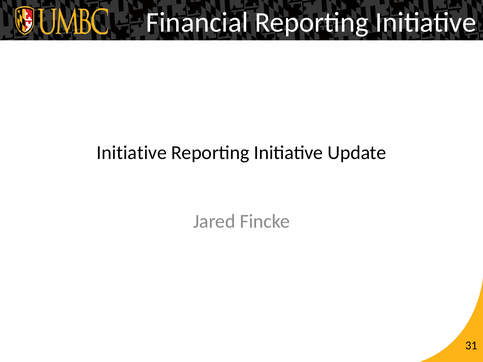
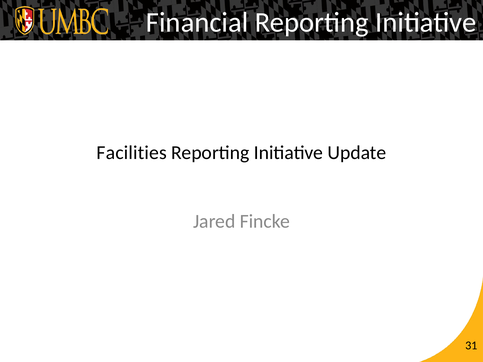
Initiative at (132, 153): Initiative -> Facilities
